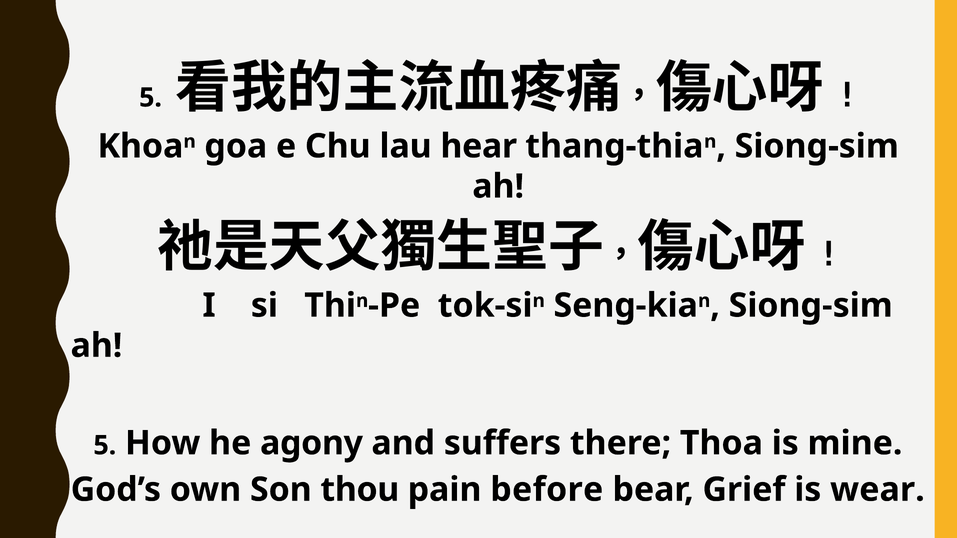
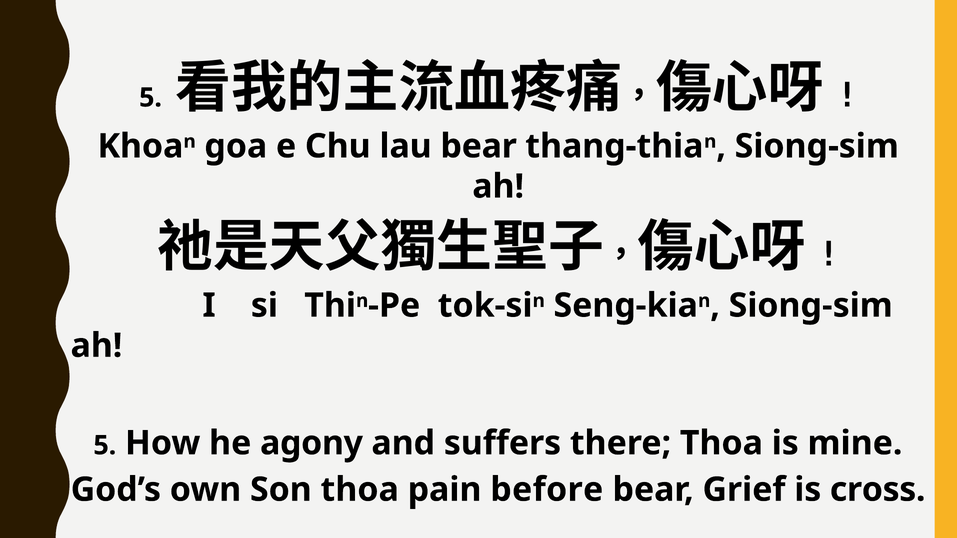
lau hear: hear -> bear
Son thou: thou -> thoa
wear: wear -> cross
